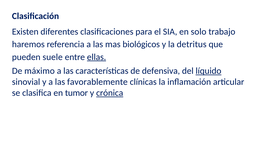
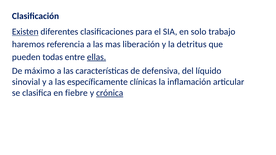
Existen underline: none -> present
biológicos: biológicos -> liberación
suele: suele -> todas
líquido underline: present -> none
favorablemente: favorablemente -> específicamente
tumor: tumor -> fiebre
